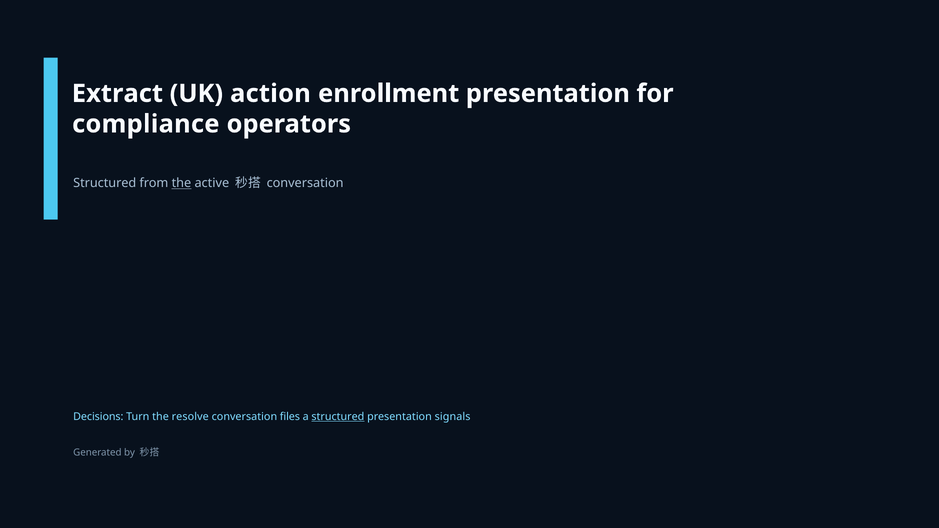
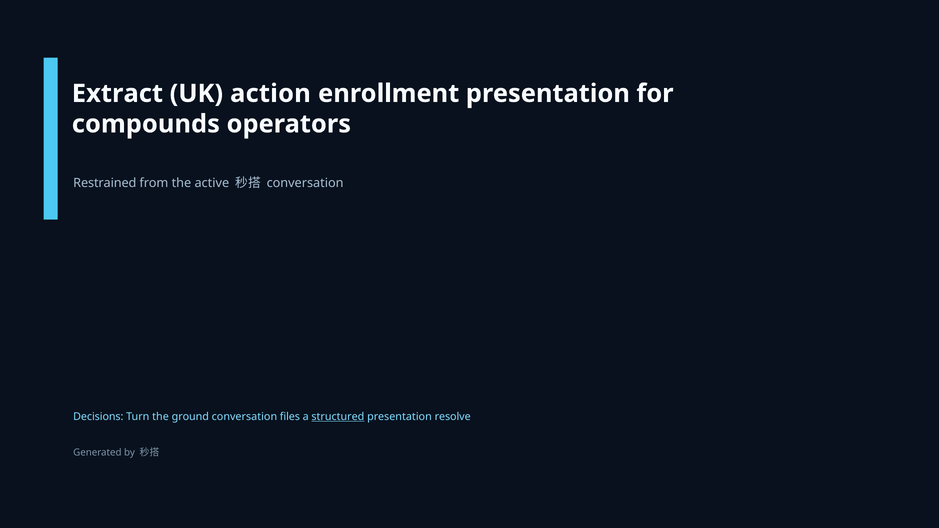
compliance: compliance -> compounds
Structured at (105, 183): Structured -> Restrained
the at (181, 183) underline: present -> none
resolve: resolve -> ground
signals: signals -> resolve
